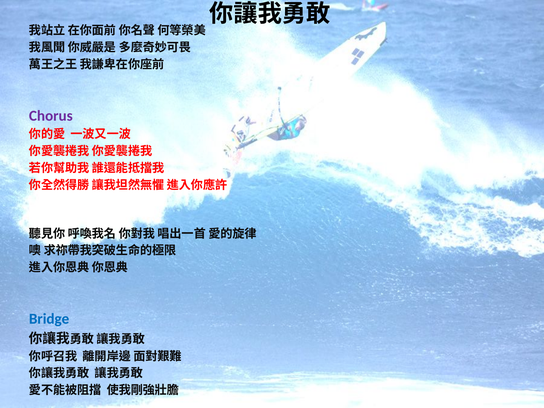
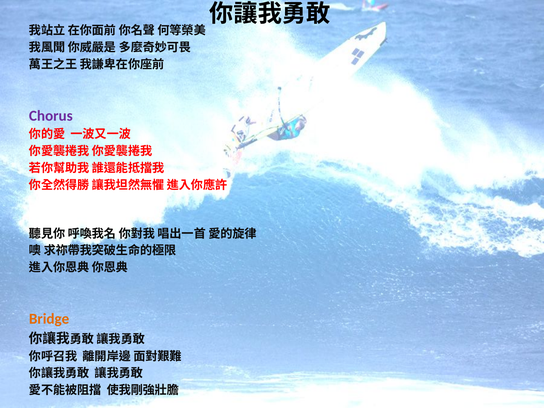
Bridge colour: blue -> orange
